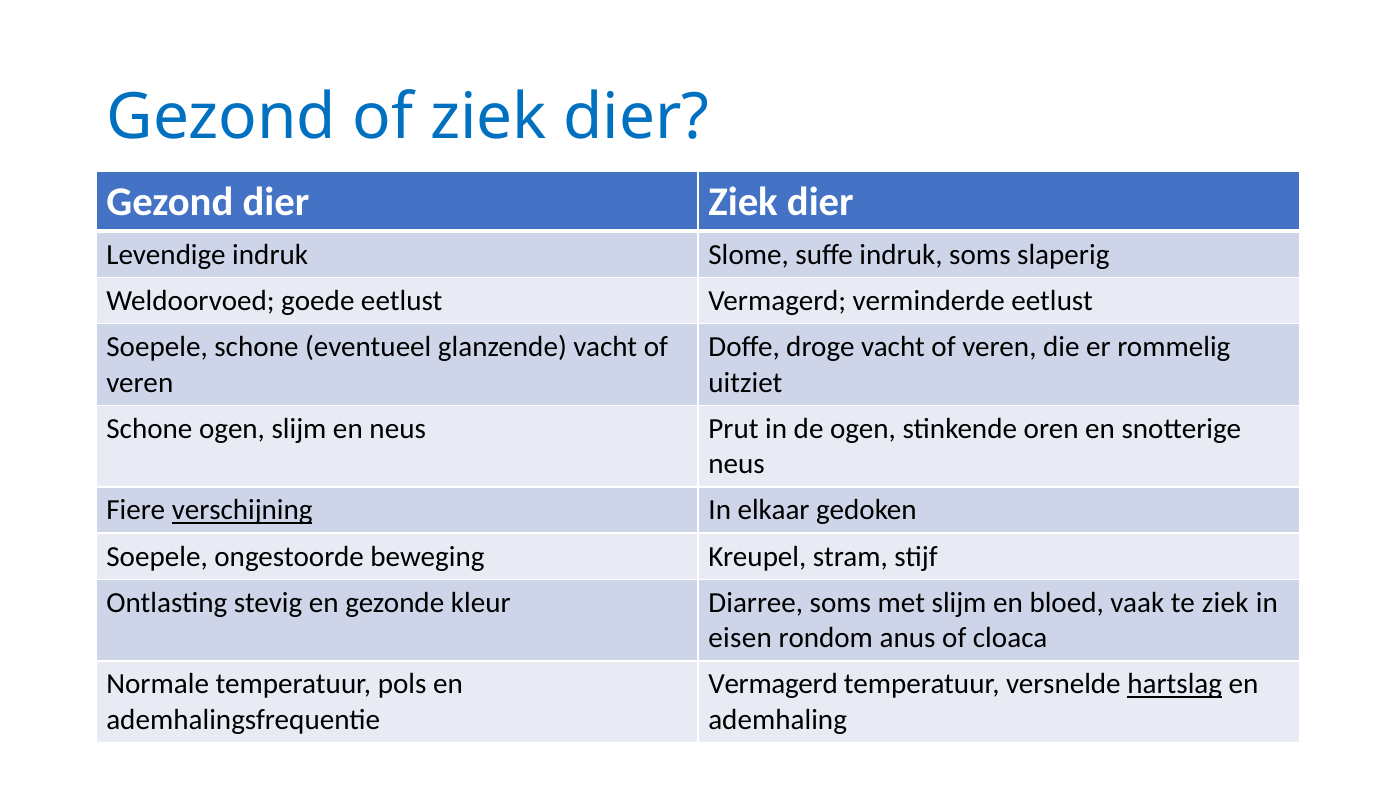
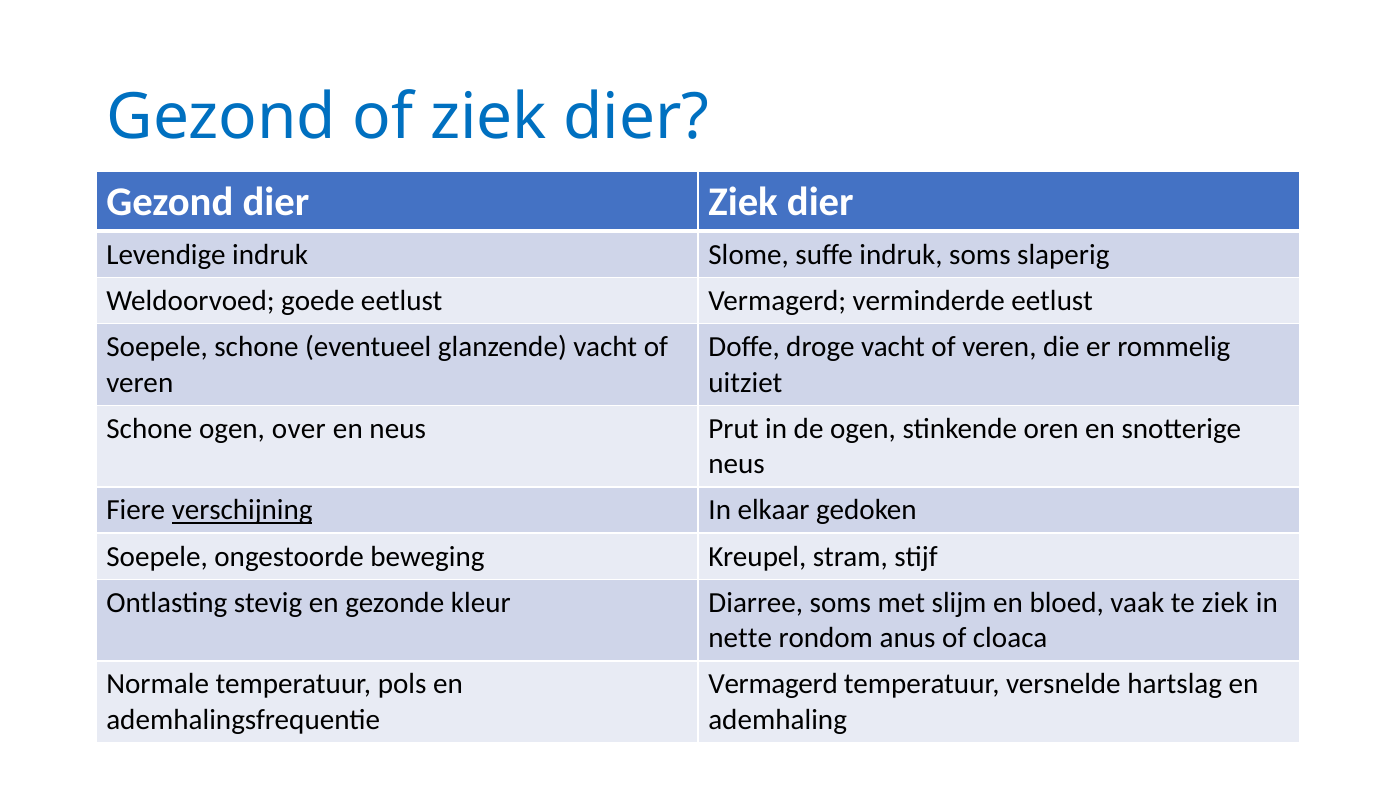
ogen slijm: slijm -> over
eisen: eisen -> nette
hartslag underline: present -> none
